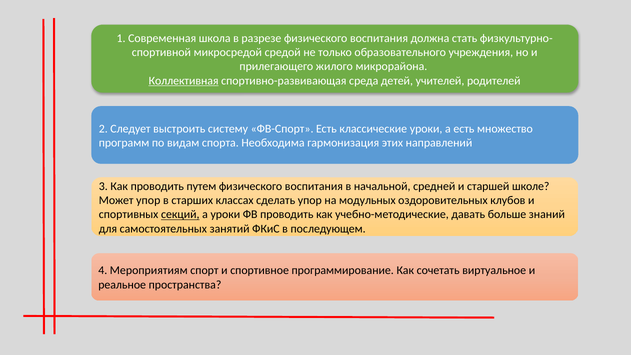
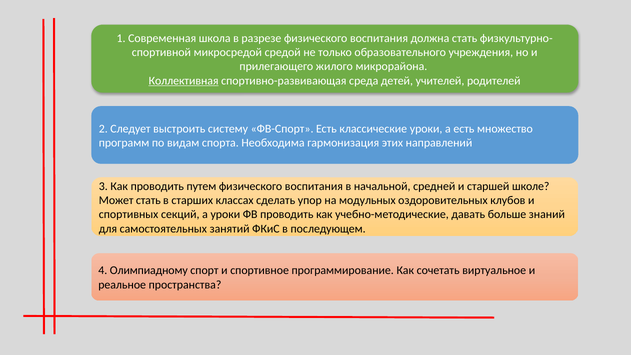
Может упор: упор -> стать
секций underline: present -> none
Мероприятиям: Мероприятиям -> Олимпиадному
